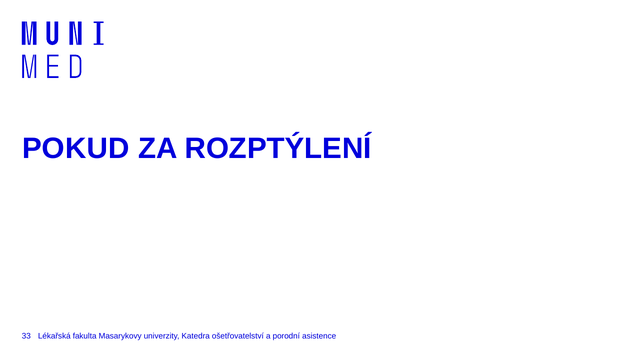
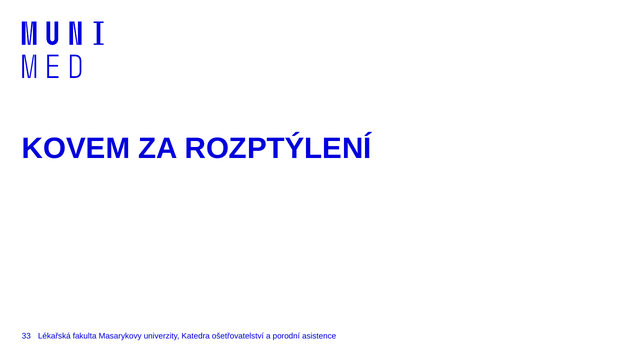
POKUD: POKUD -> KOVEM
